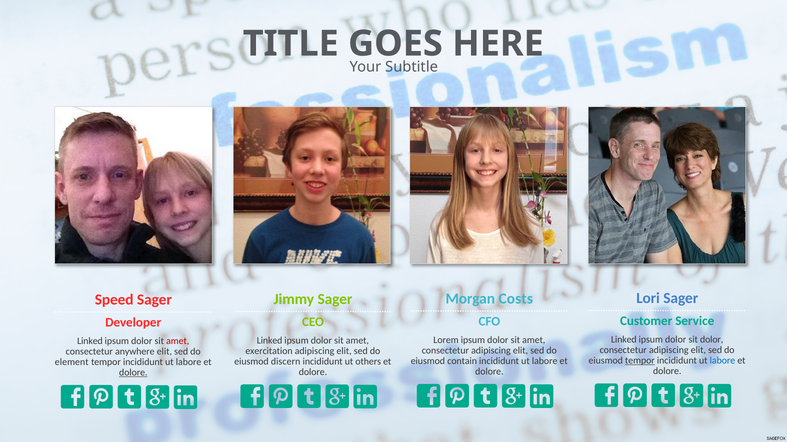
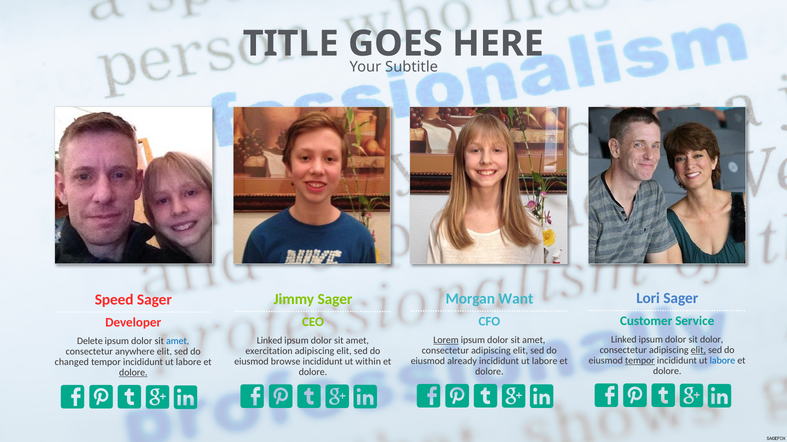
Costs: Costs -> Want
Lorem underline: none -> present
Linked at (90, 341): Linked -> Delete
amet at (178, 341) colour: red -> blue
elit at (698, 351) underline: none -> present
contain: contain -> already
discern: discern -> browse
others: others -> within
element: element -> changed
